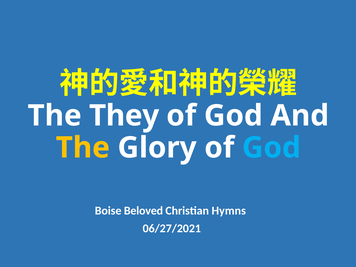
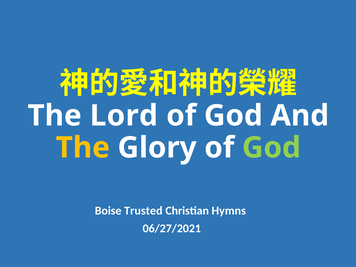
They: They -> Lord
God at (271, 148) colour: light blue -> light green
Beloved: Beloved -> Trusted
